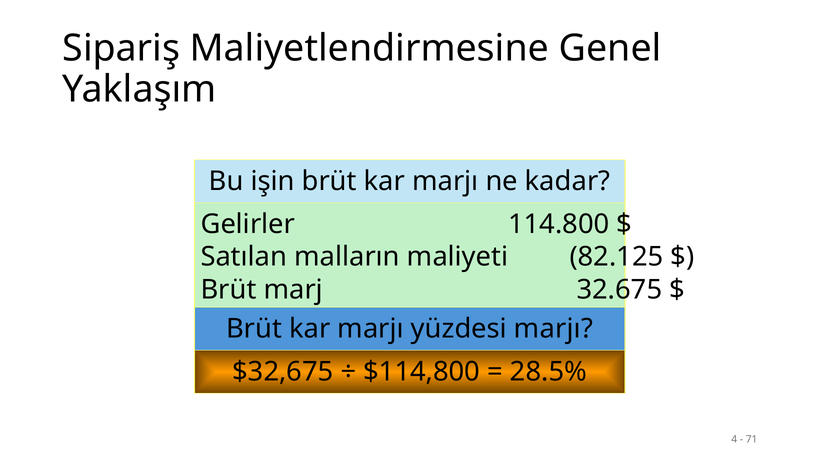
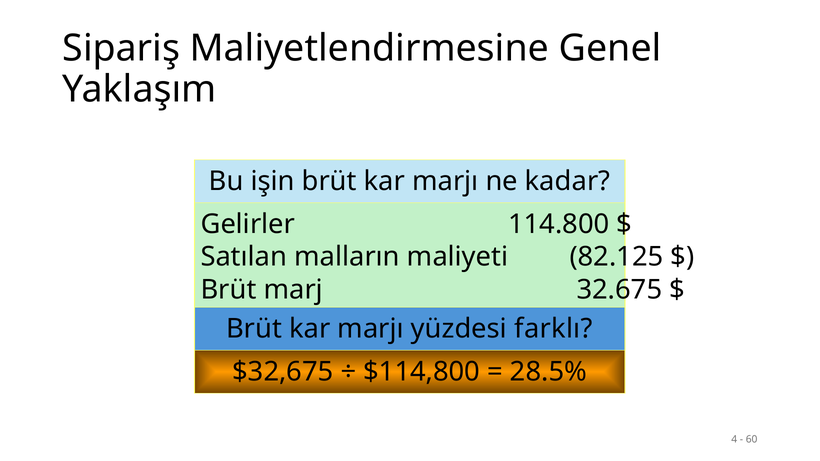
yüzdesi marjı: marjı -> farklı
71: 71 -> 60
